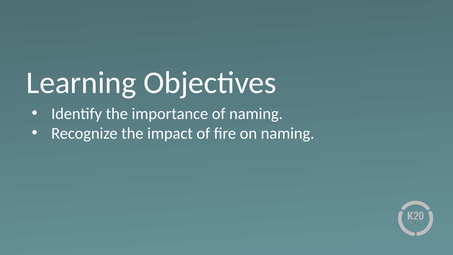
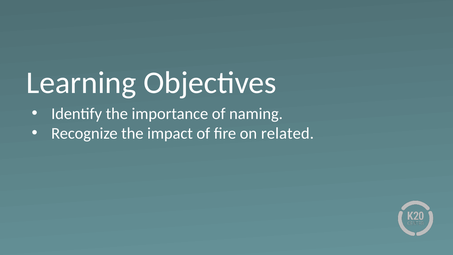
on naming: naming -> related
